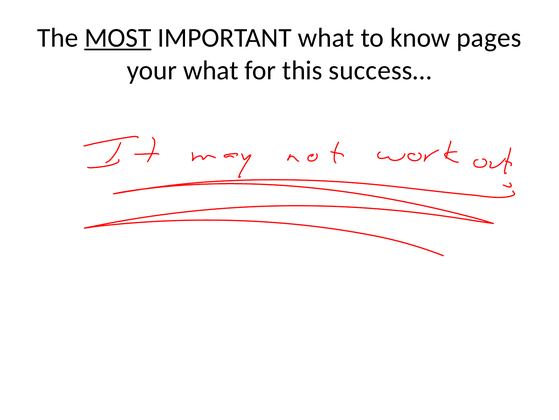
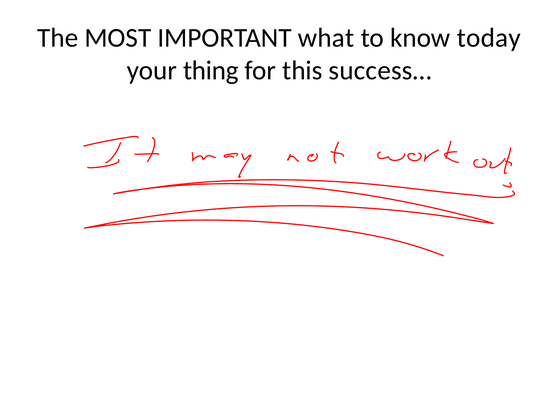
MOST underline: present -> none
pages: pages -> today
your what: what -> thing
